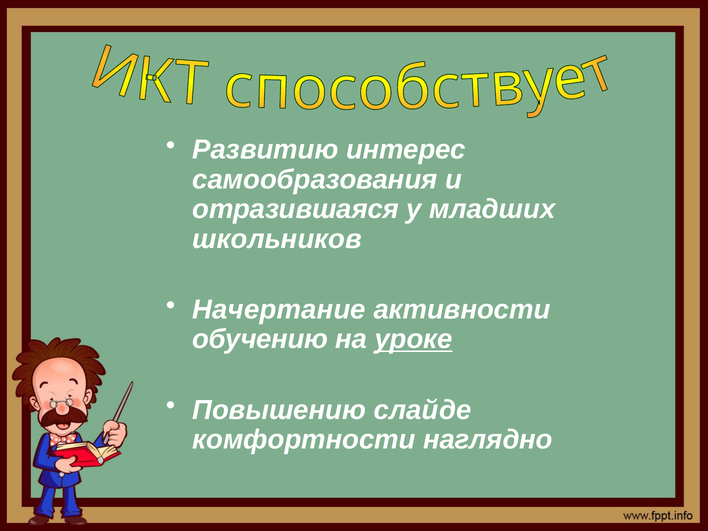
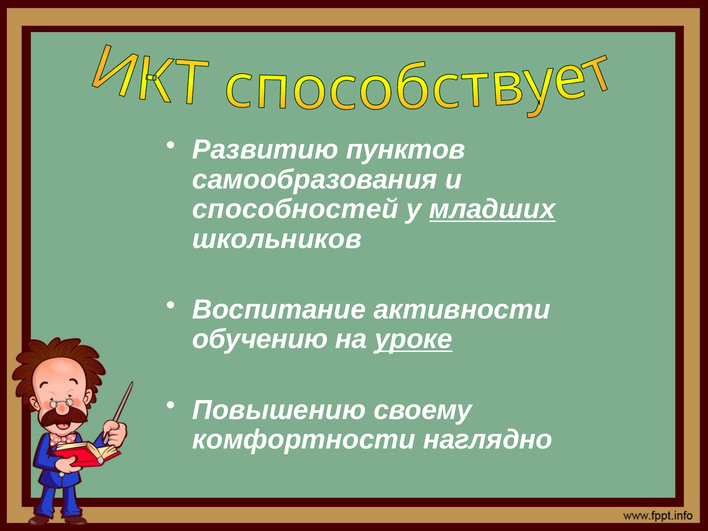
интерес: интерес -> пунктов
отразившаяся: отразившаяся -> способностей
младших underline: none -> present
Начертание: Начертание -> Воспитание
слайде: слайде -> своему
